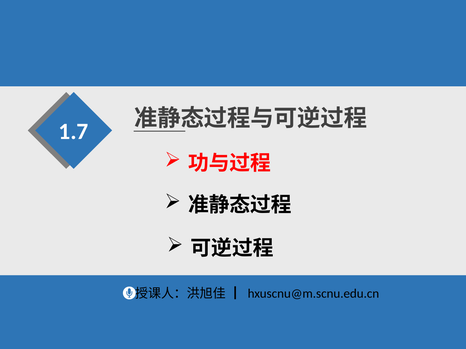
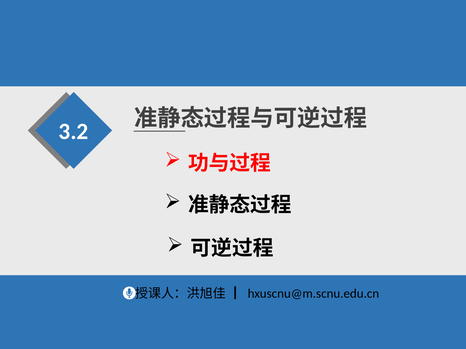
1.7: 1.7 -> 3.2
